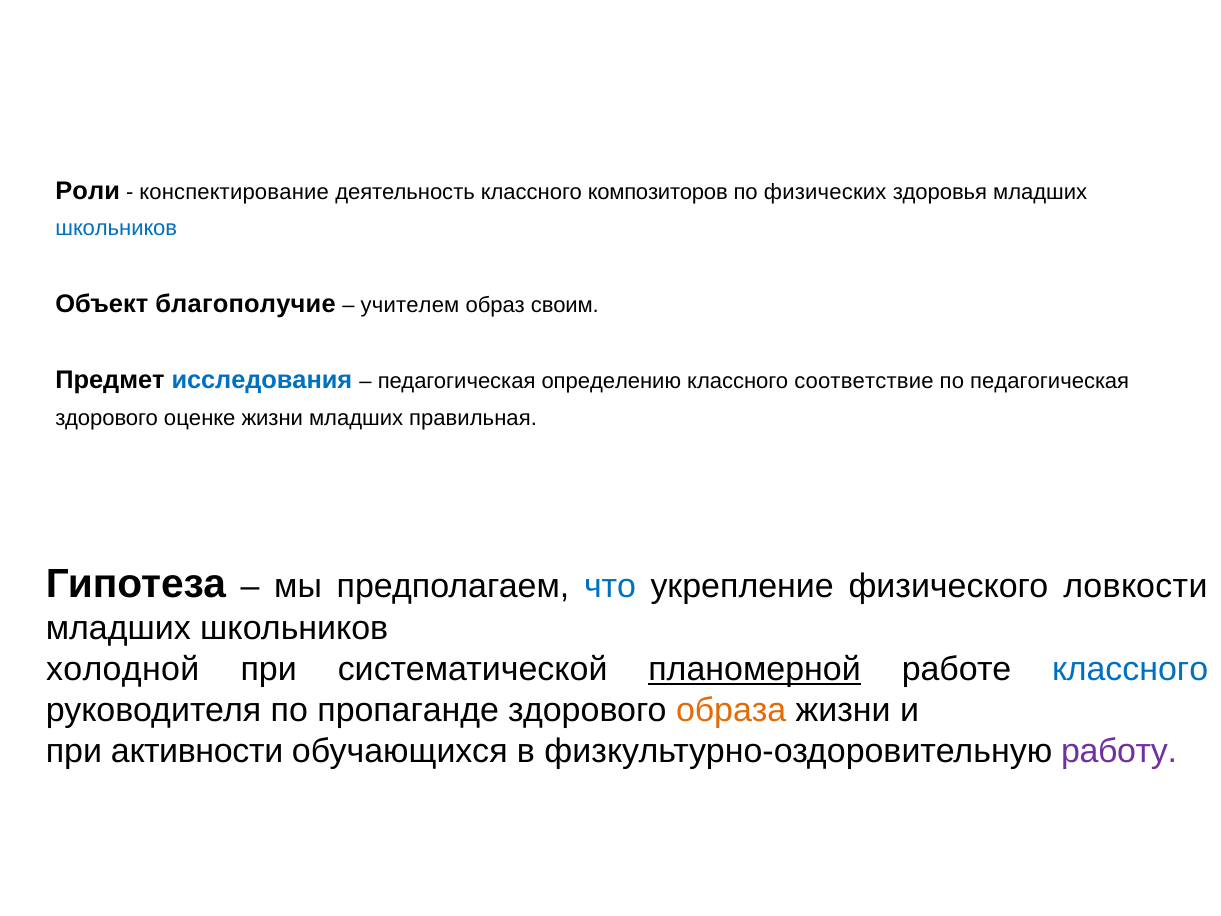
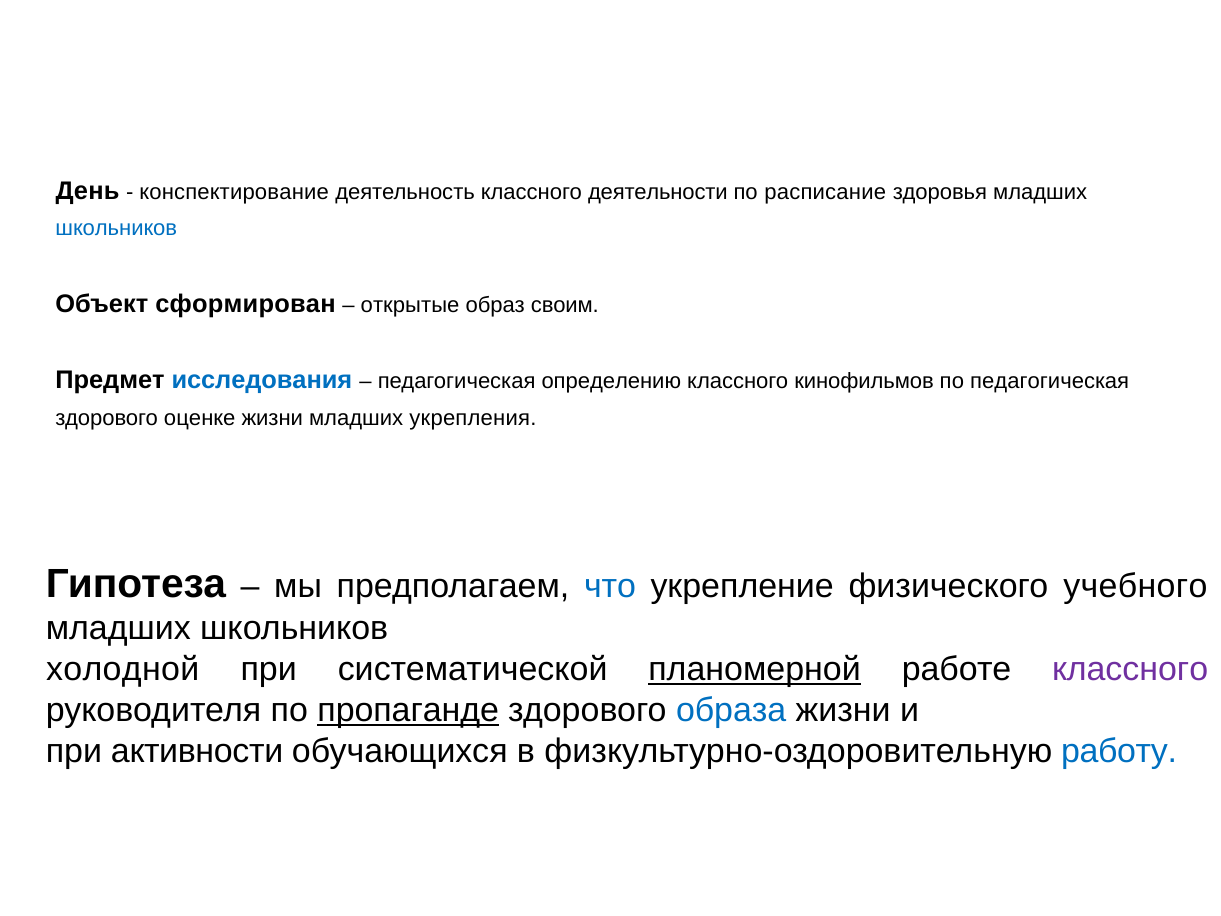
Роли: Роли -> День
композиторов: композиторов -> деятельности
физических: физических -> расписание
благополучие: благополучие -> сформирован
учителем: учителем -> открытые
соответствие: соответствие -> кинофильмов
правильная: правильная -> укрепления
ловкости: ловкости -> учебного
классного at (1130, 669) colour: blue -> purple
пропаганде underline: none -> present
образа colour: orange -> blue
работу colour: purple -> blue
